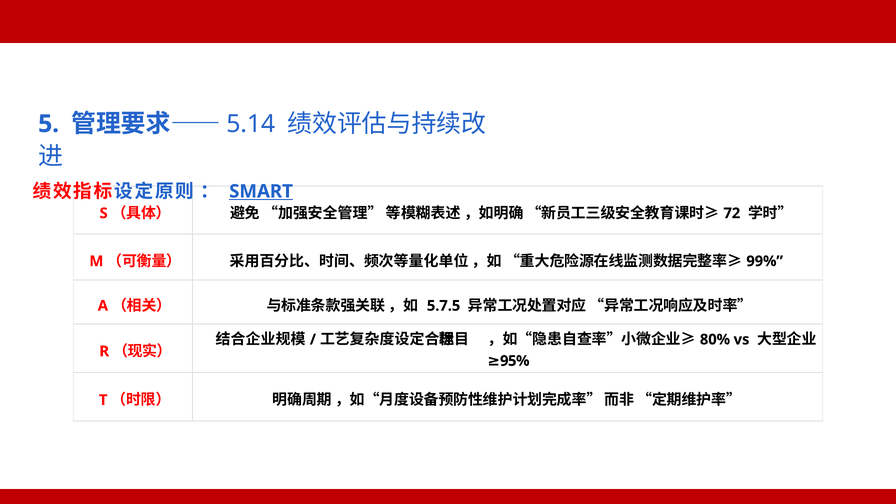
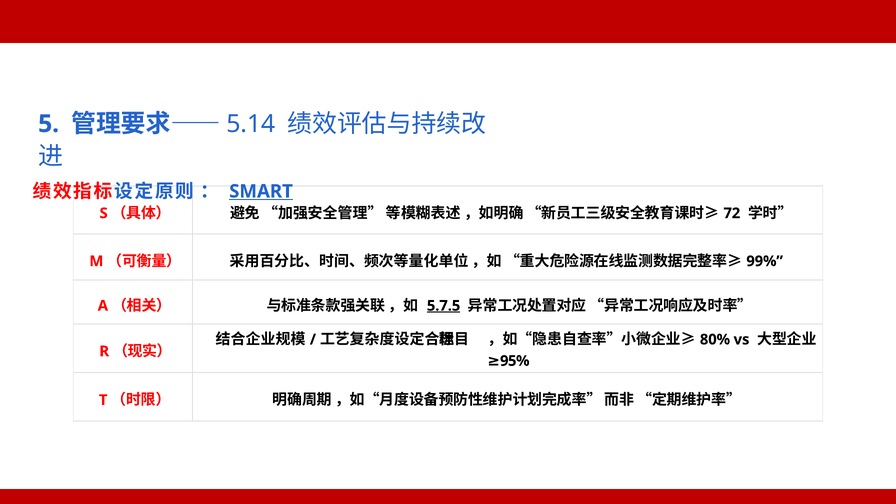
5.7.5 underline: none -> present
